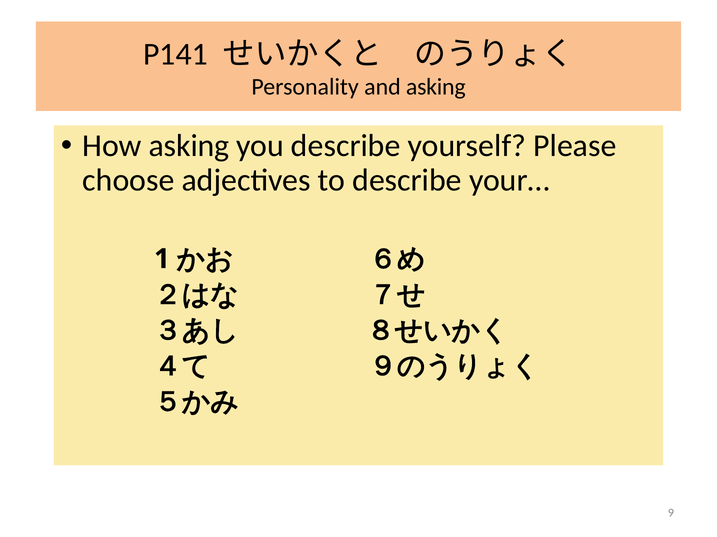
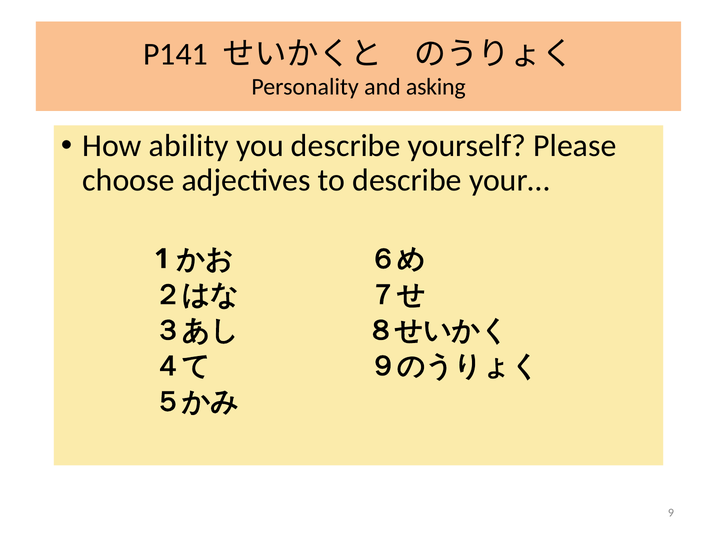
How asking: asking -> ability
